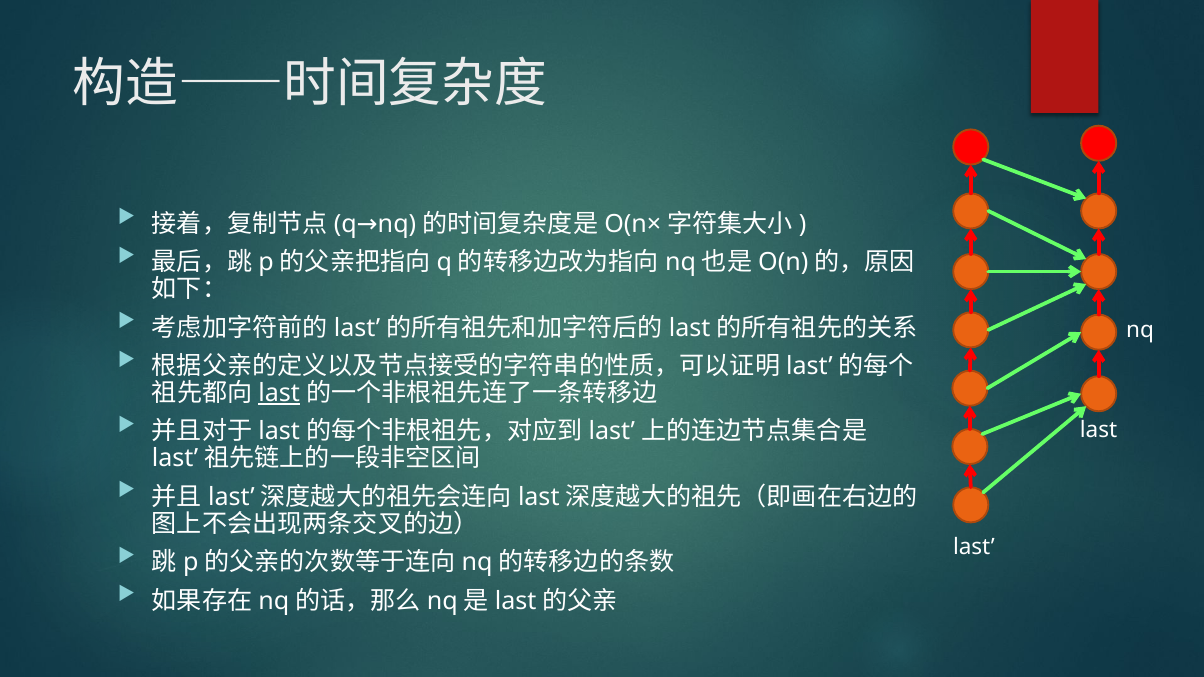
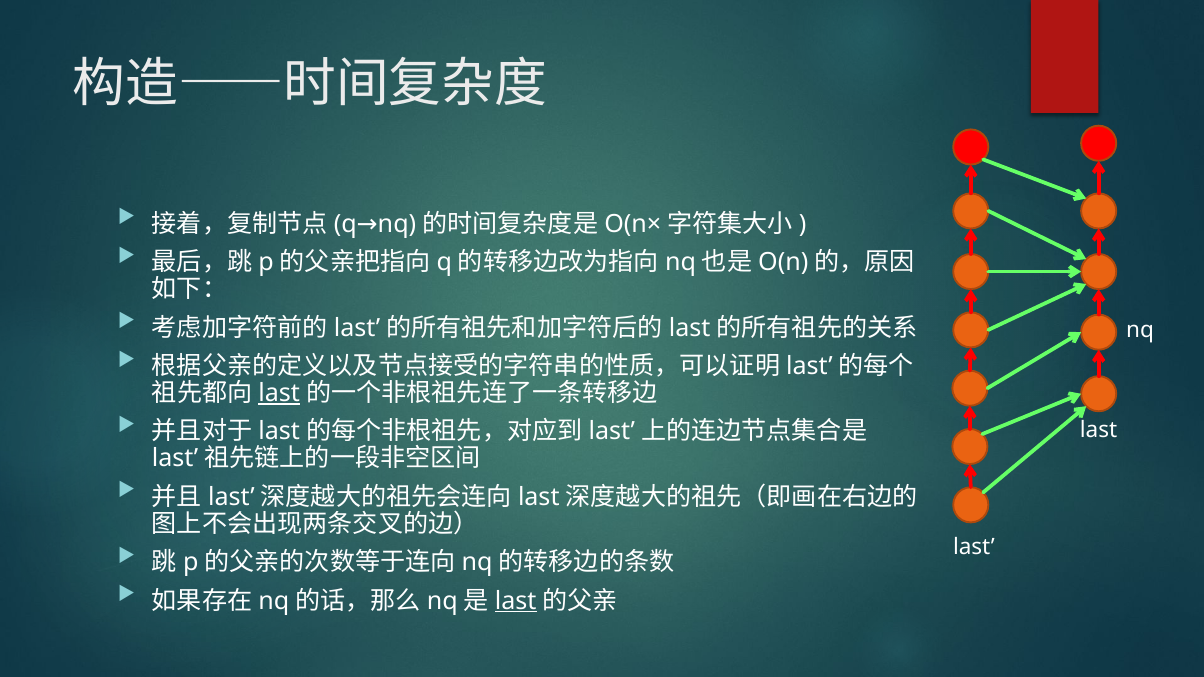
last at (516, 601) underline: none -> present
